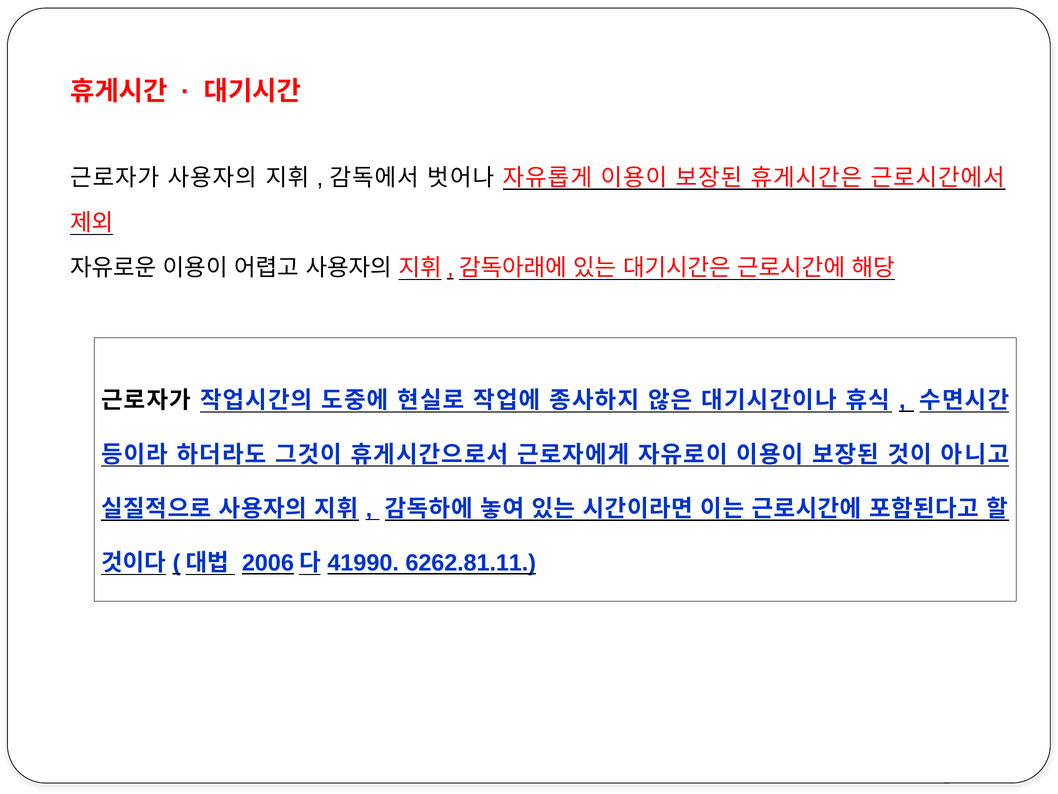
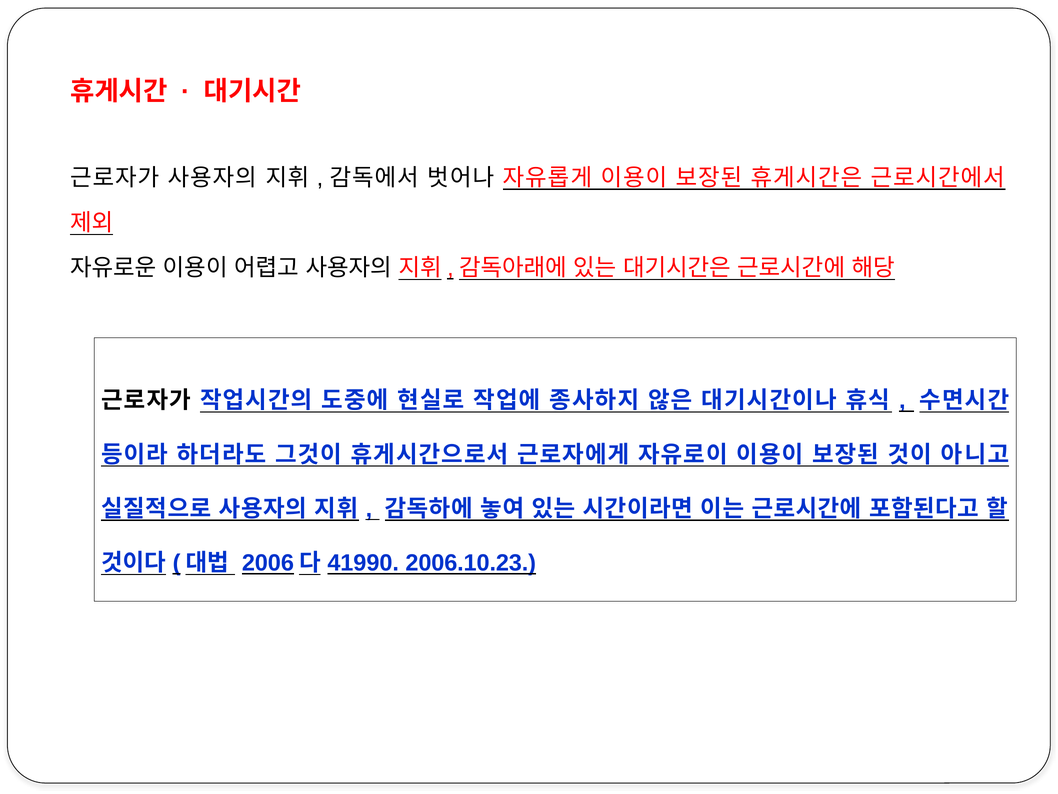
6262.81.11: 6262.81.11 -> 2006.10.23
